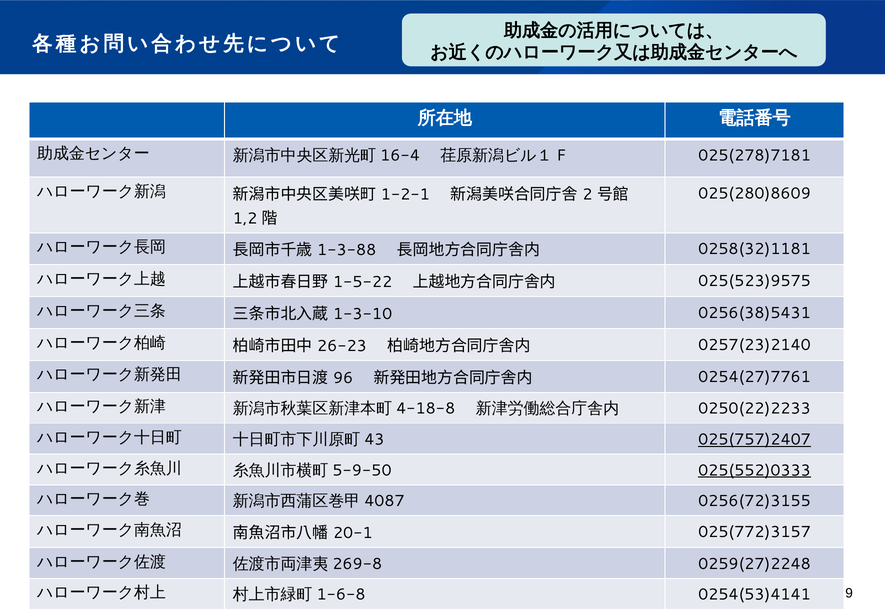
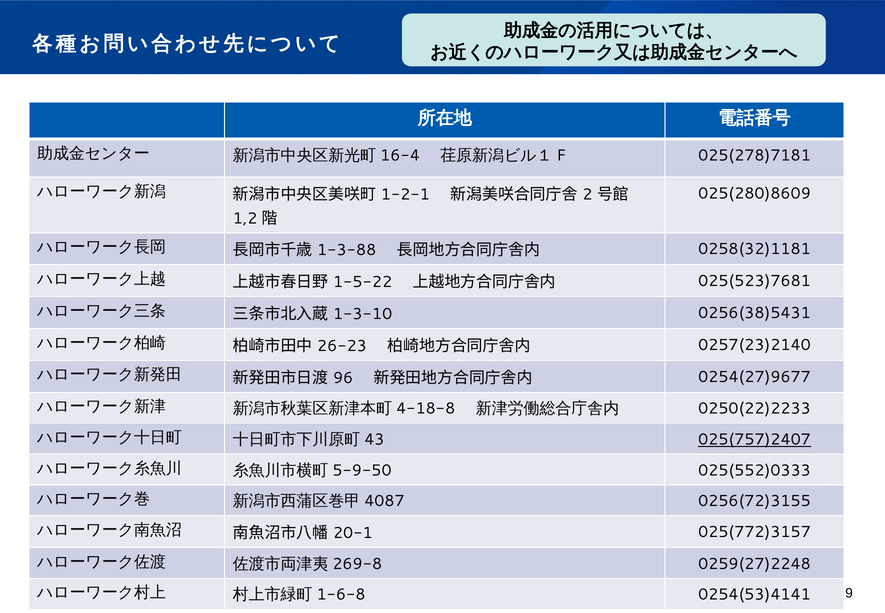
025(523)9575: 025(523)9575 -> 025(523)7681
0254(27)7761: 0254(27)7761 -> 0254(27)9677
025(552)0333 underline: present -> none
